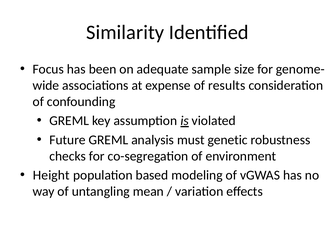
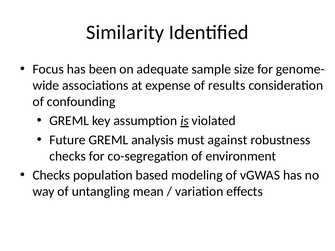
genetic: genetic -> against
Height at (51, 175): Height -> Checks
